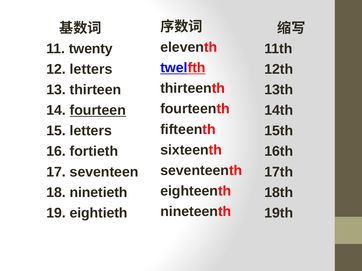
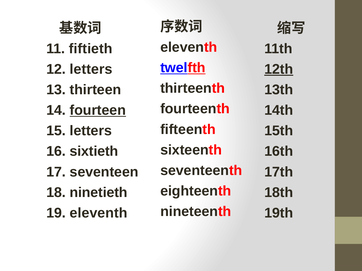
twenty: twenty -> fiftieth
12th underline: none -> present
fortieth: fortieth -> sixtieth
19 eightieth: eightieth -> eleventh
